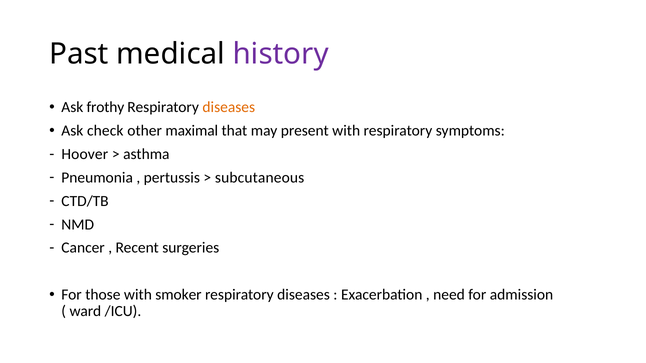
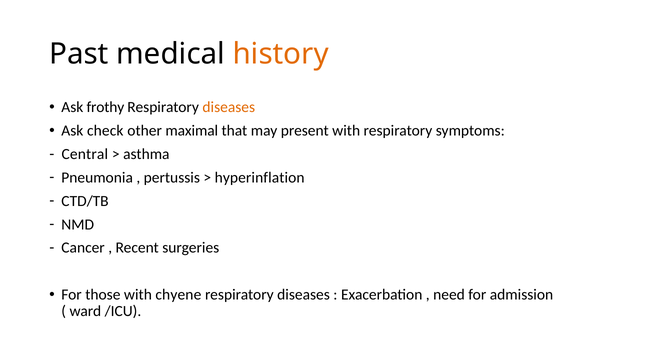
history colour: purple -> orange
Hoover: Hoover -> Central
subcutaneous: subcutaneous -> hyperinflation
smoker: smoker -> chyene
